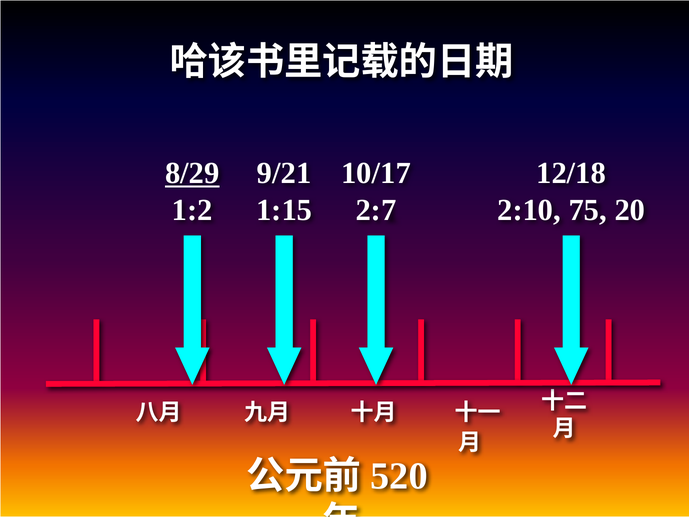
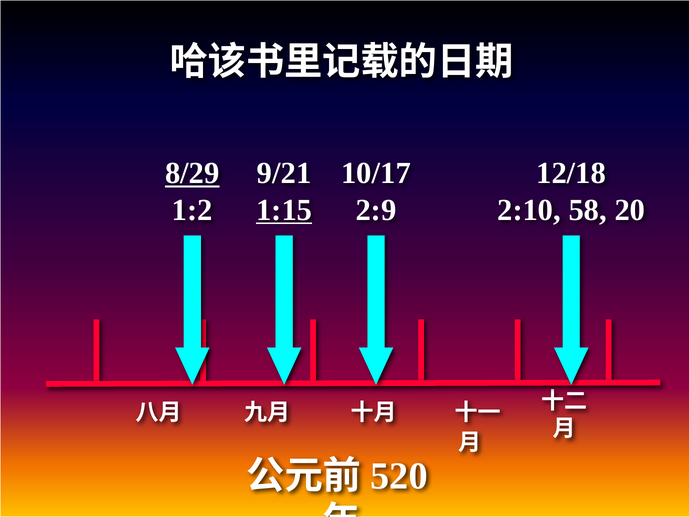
1:15 underline: none -> present
2:7: 2:7 -> 2:9
75: 75 -> 58
